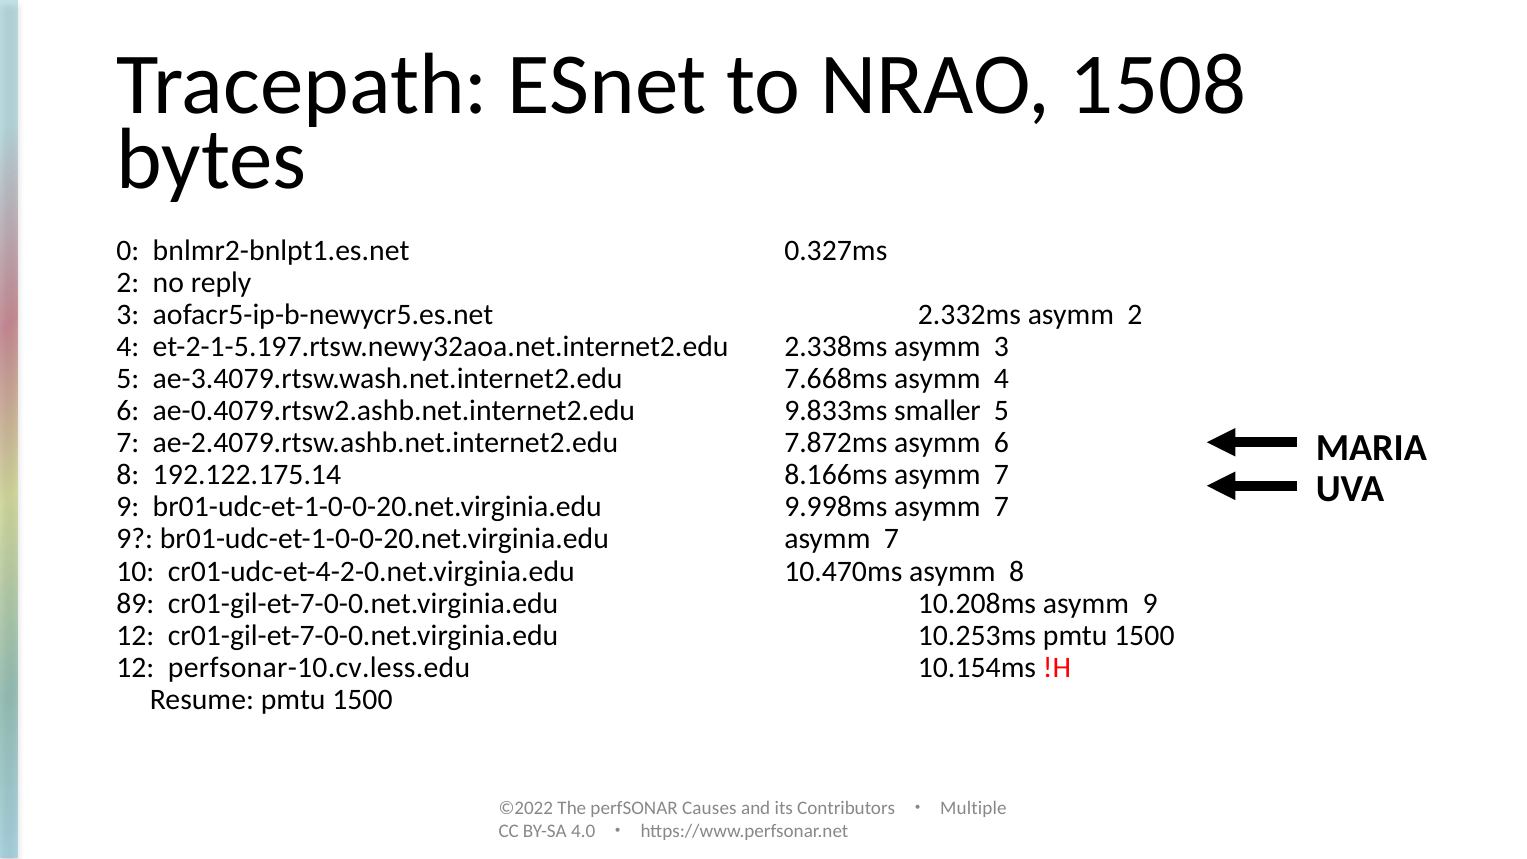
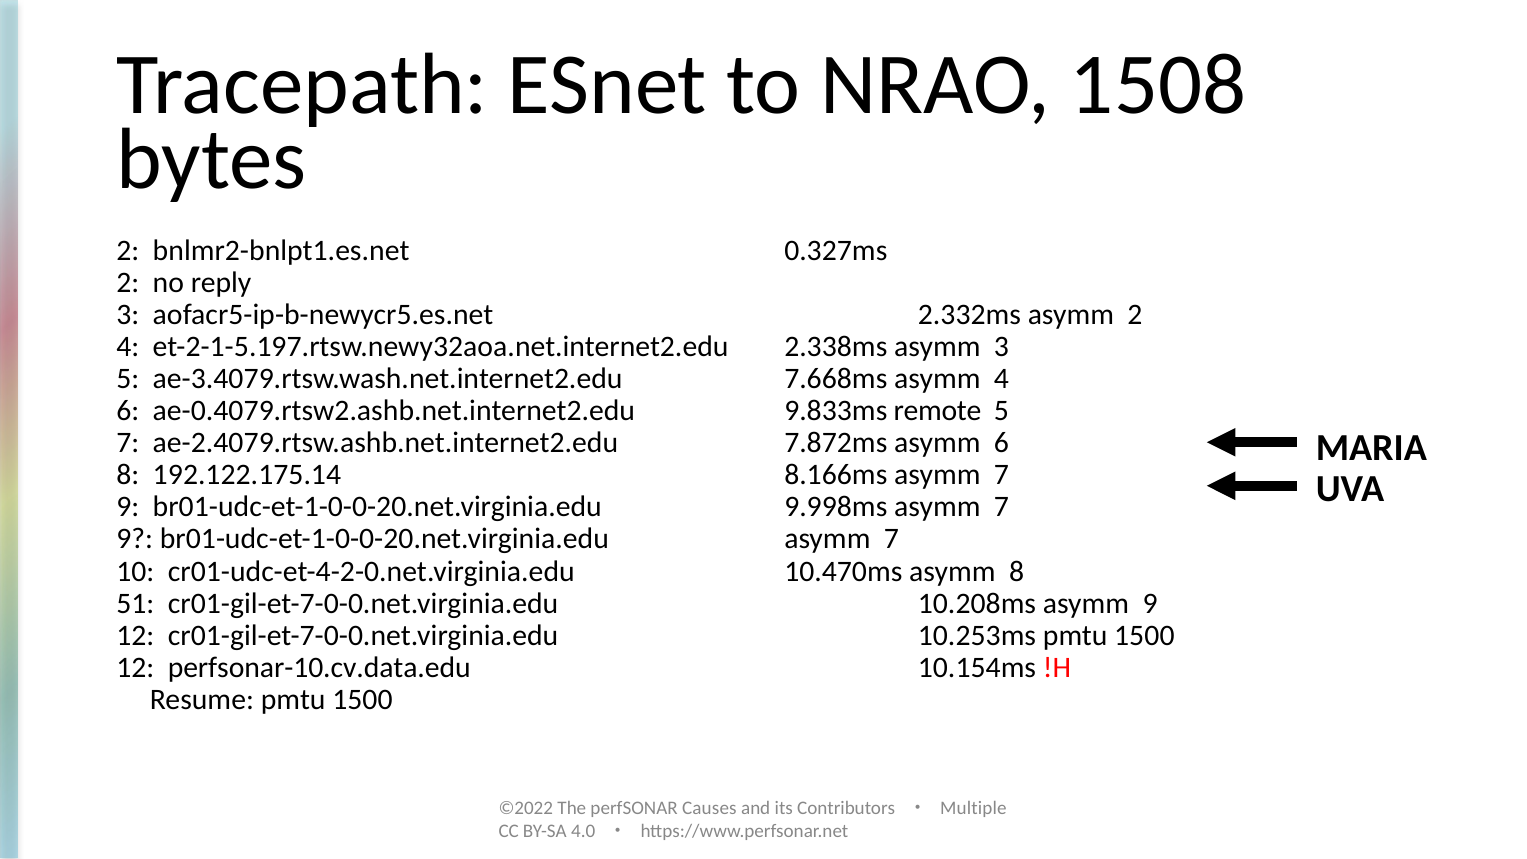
0 at (128, 250): 0 -> 2
smaller: smaller -> remote
89: 89 -> 51
perfsonar-10.cv.less.edu: perfsonar-10.cv.less.edu -> perfsonar-10.cv.data.edu
